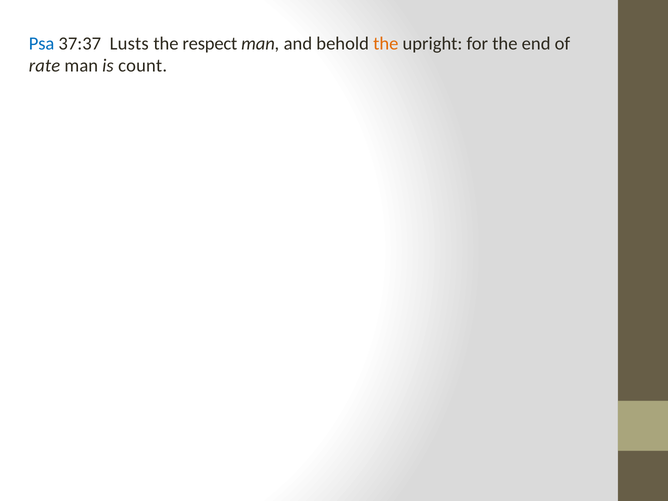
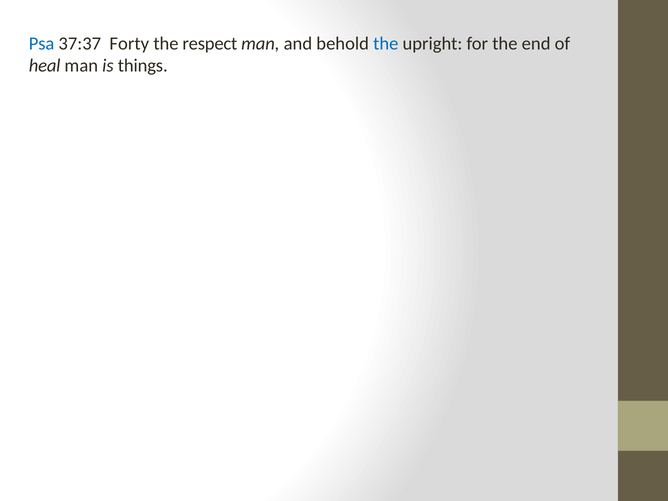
Lusts: Lusts -> Forty
the at (386, 44) colour: orange -> blue
rate: rate -> heal
count: count -> things
